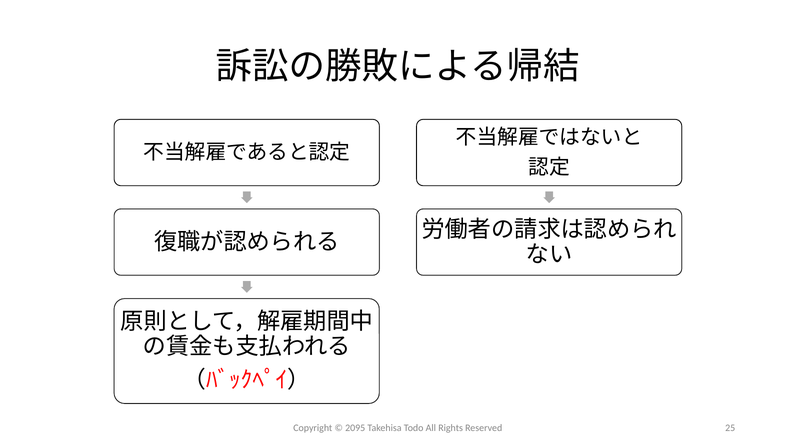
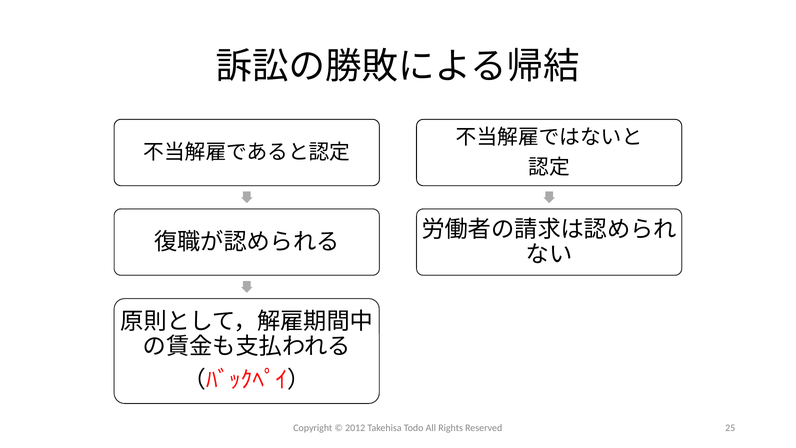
2095: 2095 -> 2012
